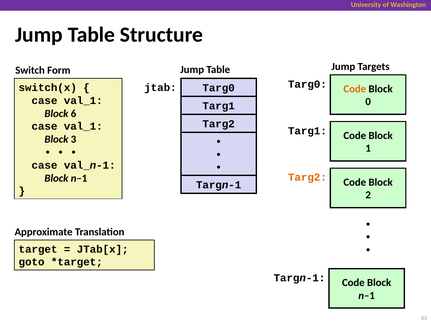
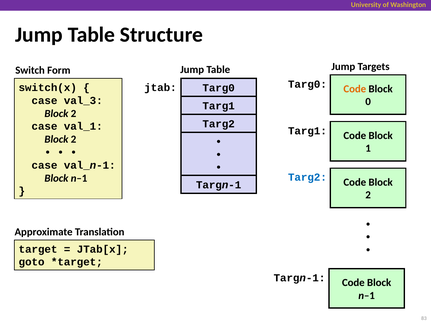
val_1 at (83, 101): val_1 -> val_3
6 at (73, 114): 6 -> 2
3 at (73, 139): 3 -> 2
Targ2 at (307, 178) colour: orange -> blue
